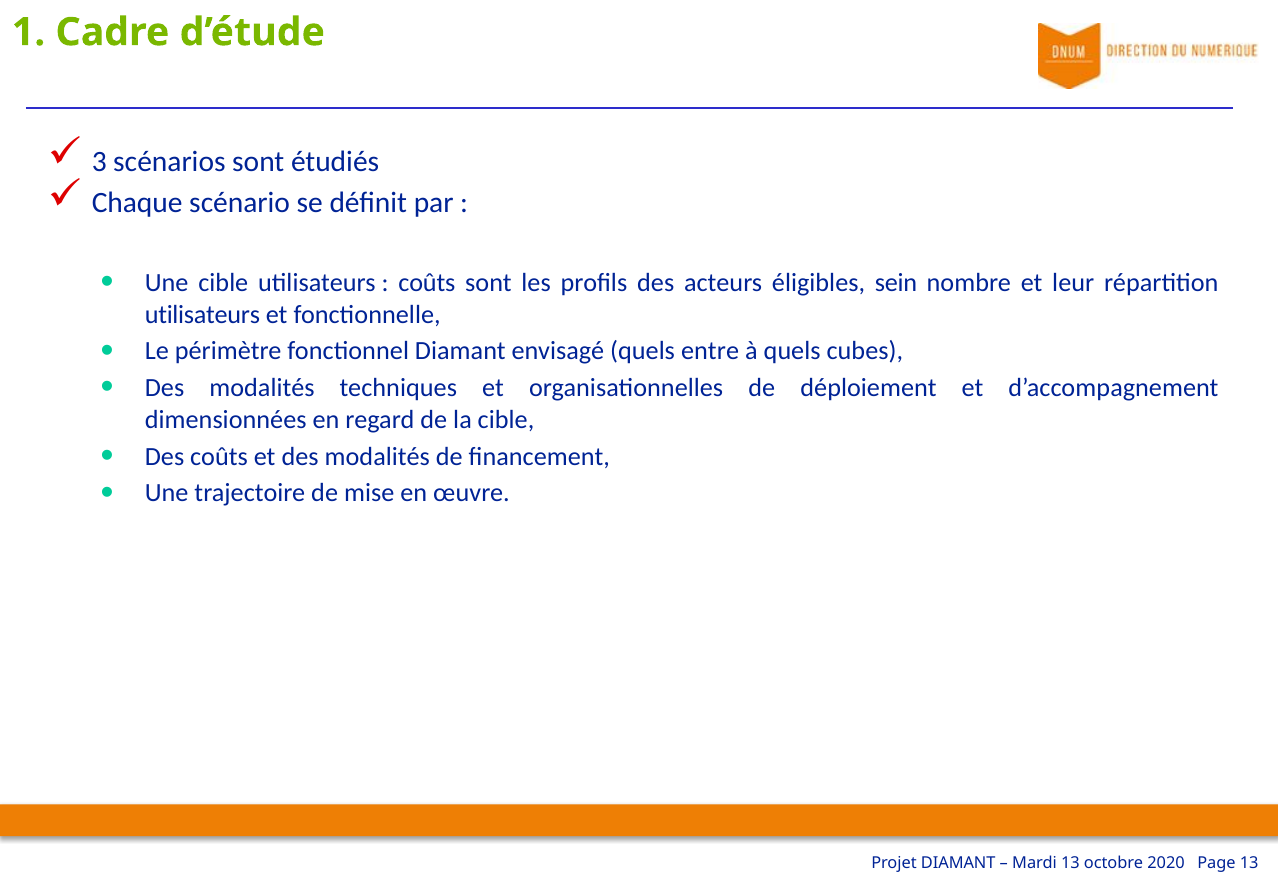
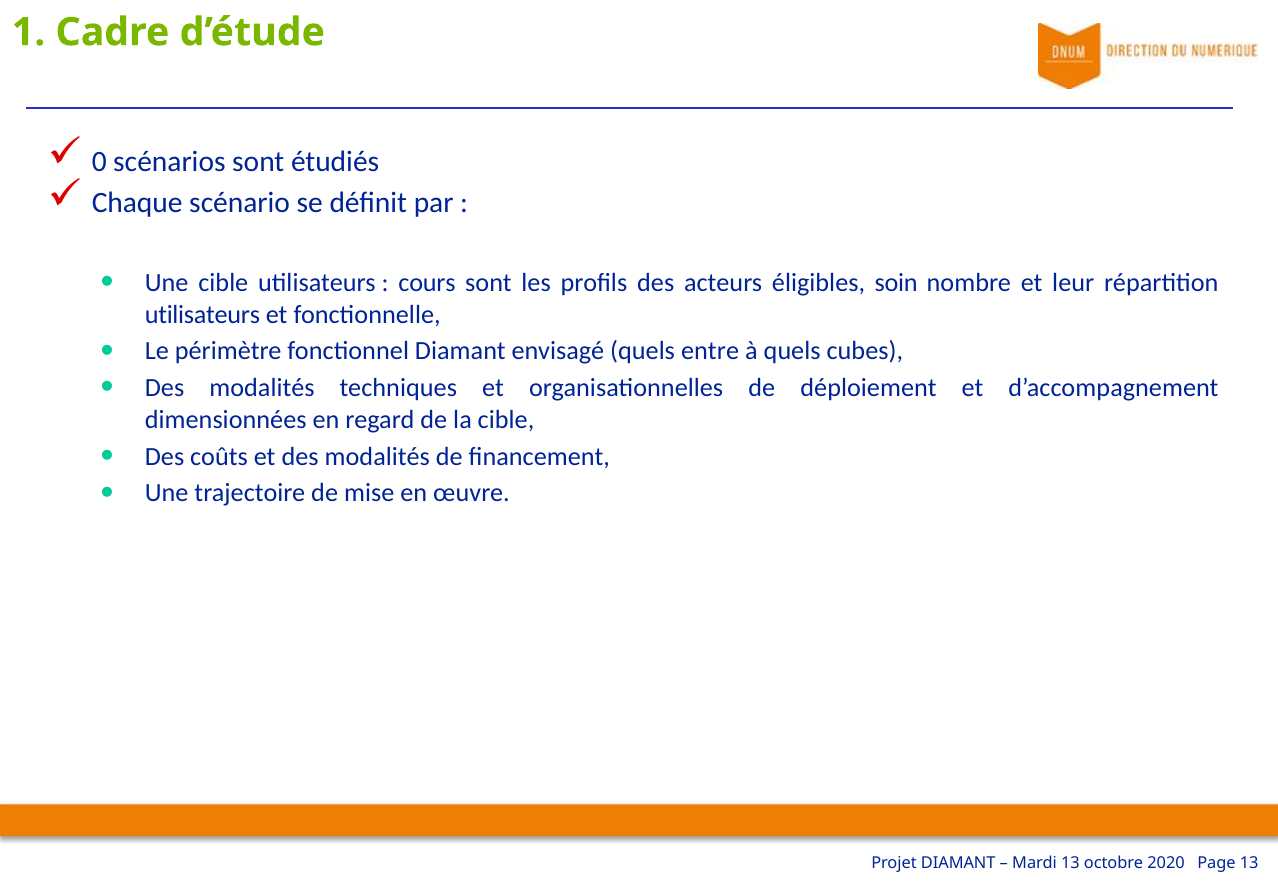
3: 3 -> 0
coûts at (427, 283): coûts -> cours
sein: sein -> soin
